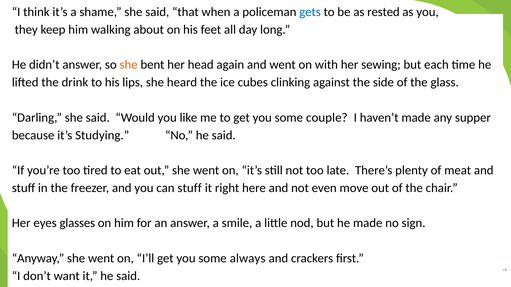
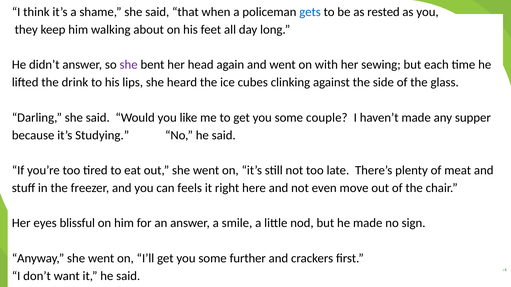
she at (129, 65) colour: orange -> purple
can stuff: stuff -> feels
glasses: glasses -> blissful
always: always -> further
